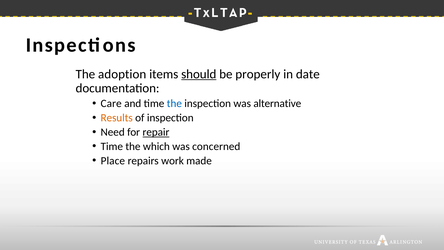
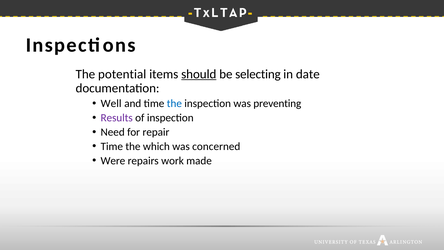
adoption: adoption -> potential
properly: properly -> selecting
Care: Care -> Well
alternative: alternative -> preventing
Results colour: orange -> purple
repair underline: present -> none
Place: Place -> Were
